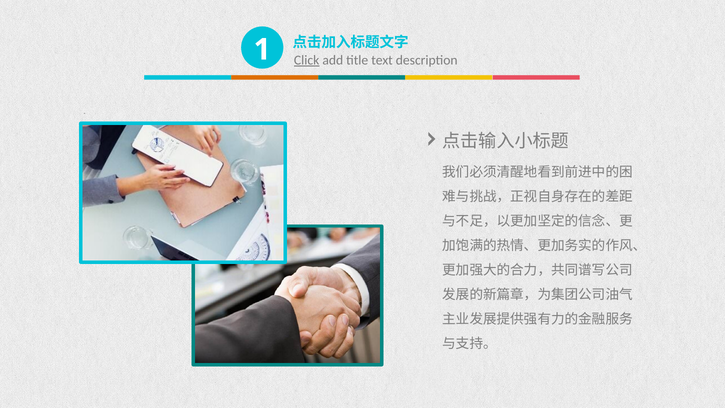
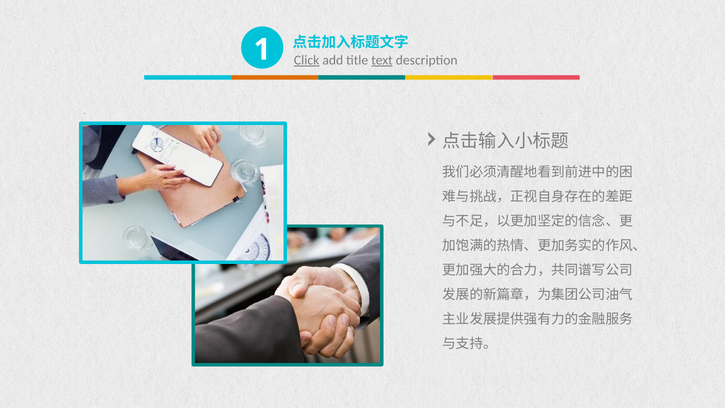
text underline: none -> present
